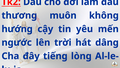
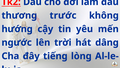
muôn: muôn -> trước
